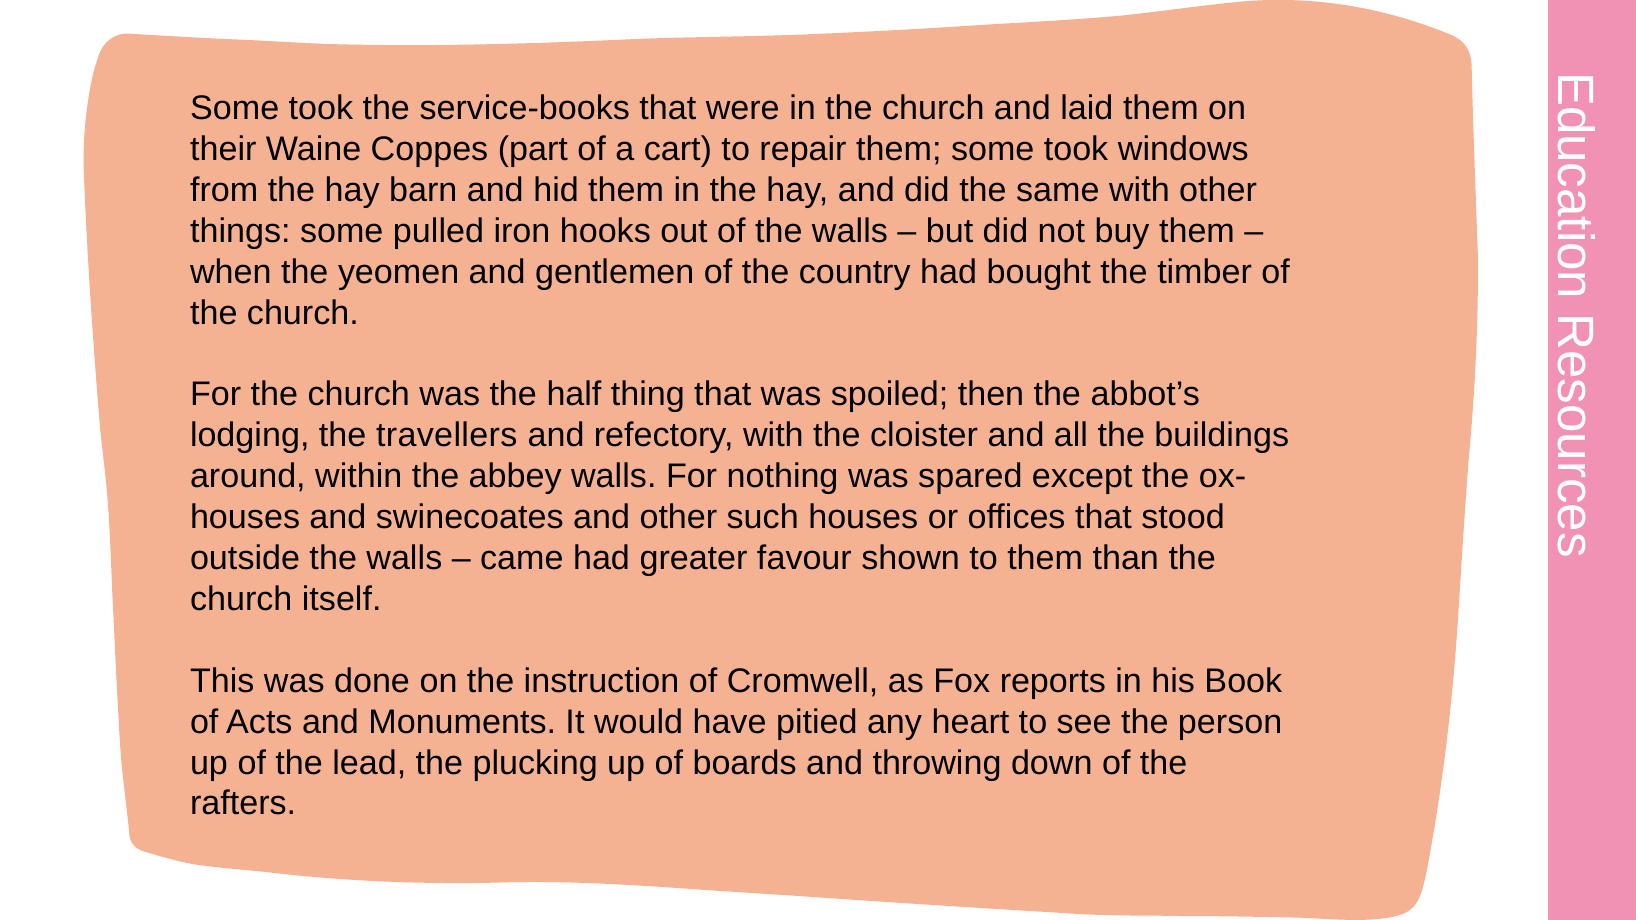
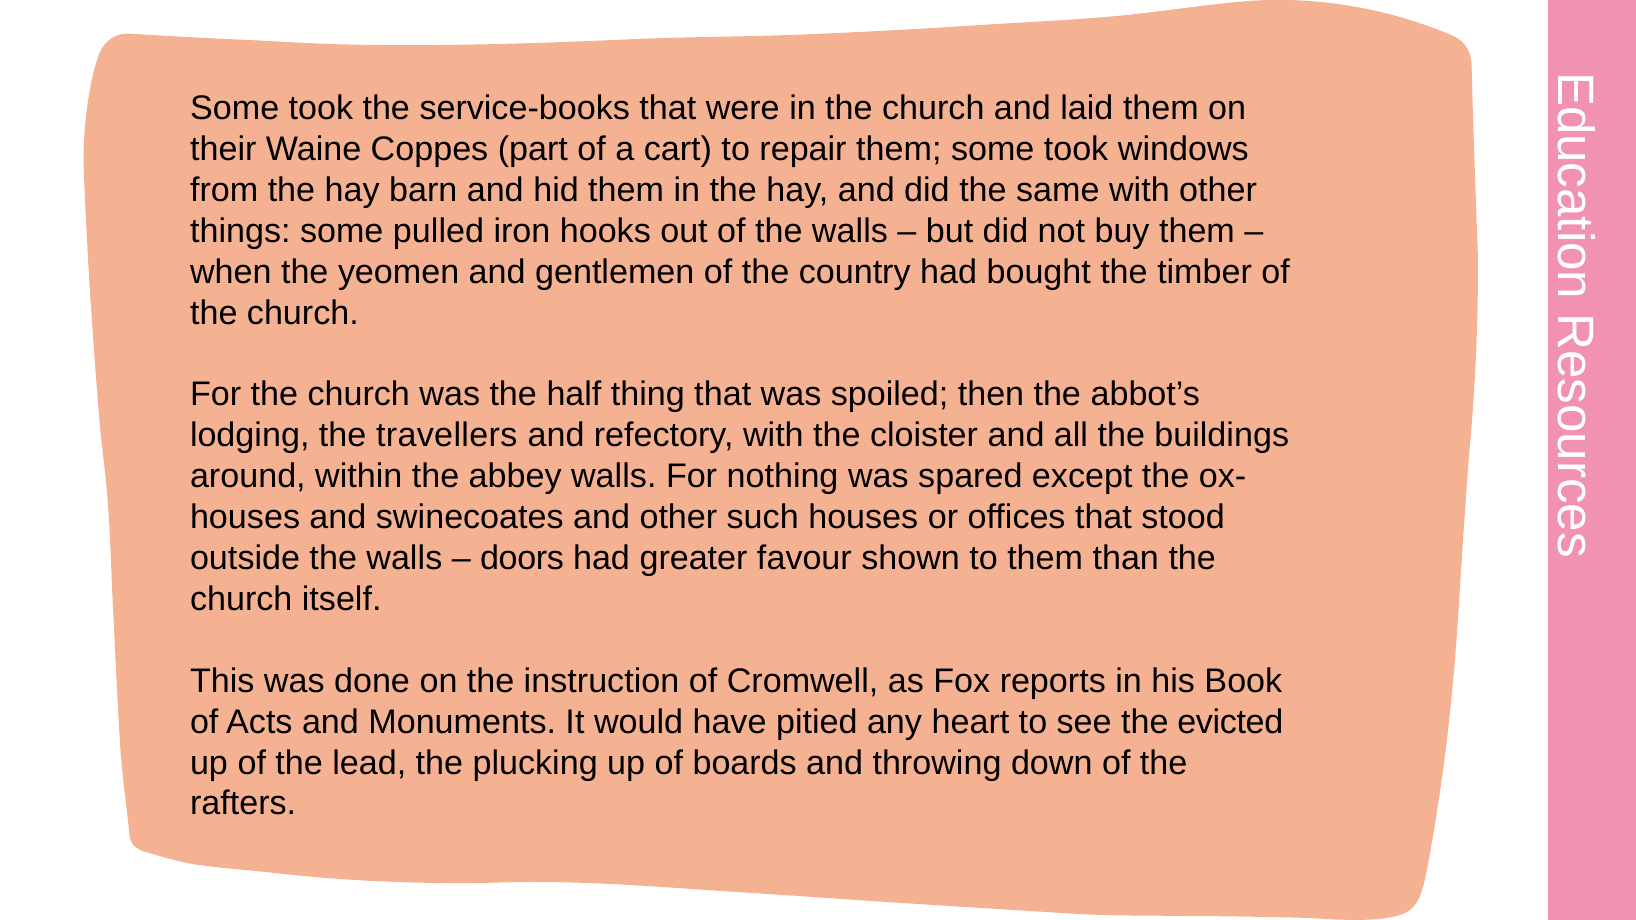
came: came -> doors
person: person -> evicted
